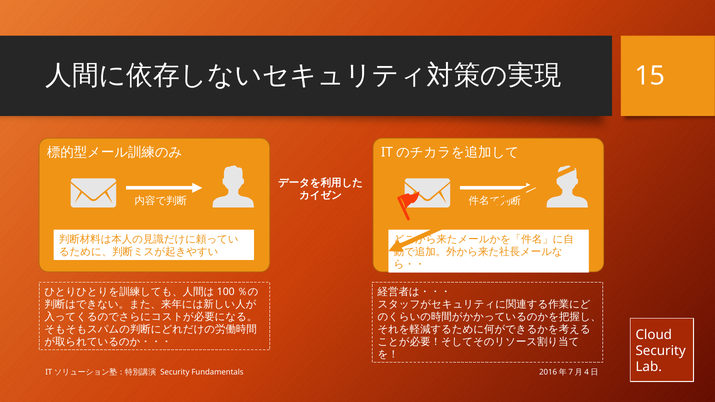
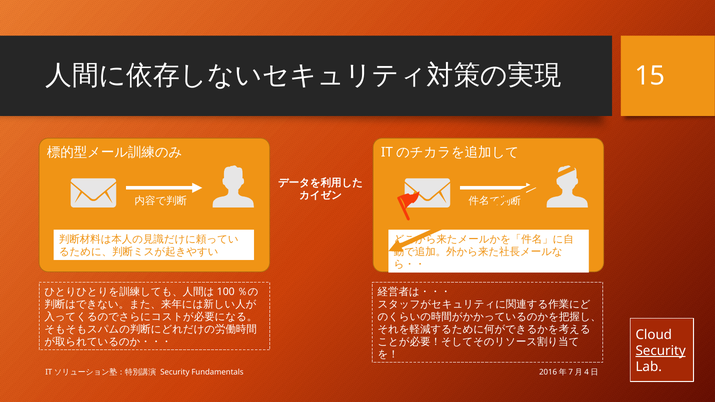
Security at (661, 351) underline: none -> present
